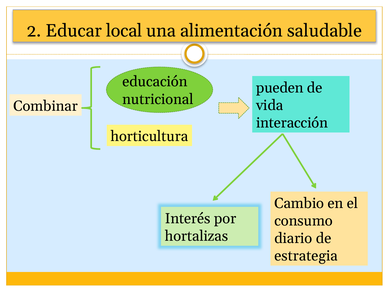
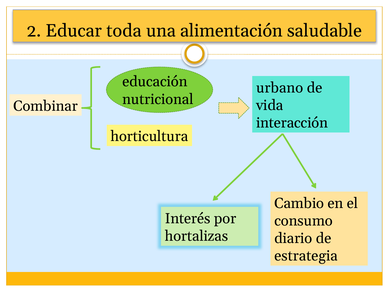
local: local -> toda
pueden: pueden -> urbano
